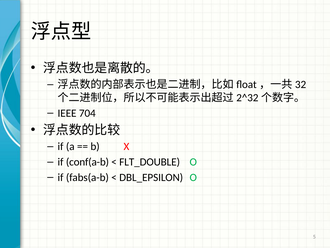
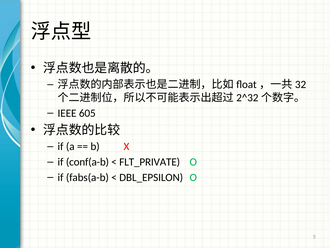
704: 704 -> 605
FLT_DOUBLE: FLT_DOUBLE -> FLT_PRIVATE
